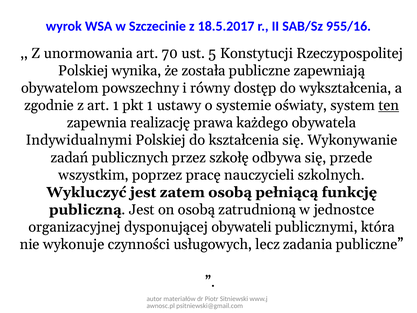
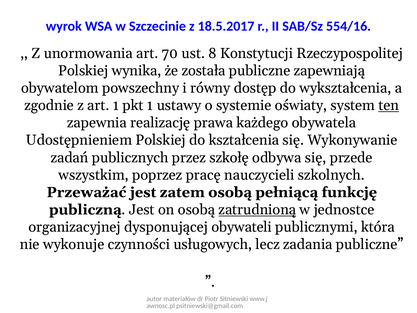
955/16: 955/16 -> 554/16
5: 5 -> 8
Indywidualnymi: Indywidualnymi -> Udostępnieniem
Wykluczyć: Wykluczyć -> Przeważać
zatrudnioną underline: none -> present
